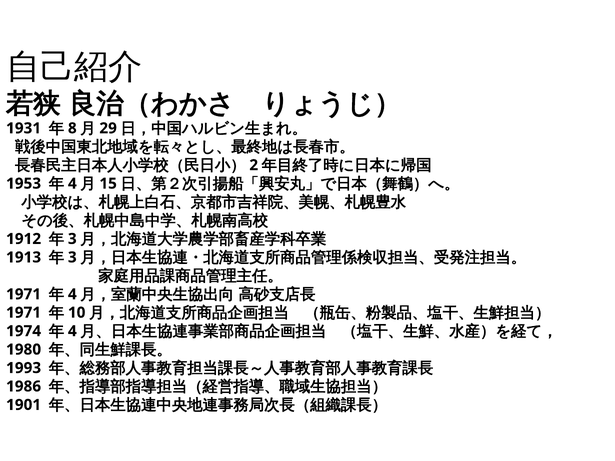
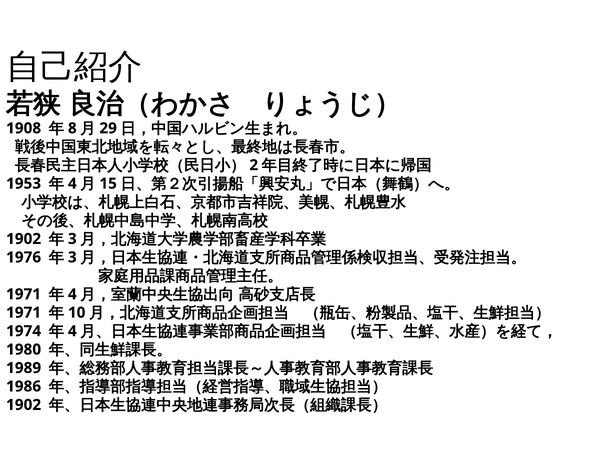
1931: 1931 -> 1908
1912 at (24, 239): 1912 -> 1902
1913: 1913 -> 1976
1993: 1993 -> 1989
1901 at (24, 405): 1901 -> 1902
